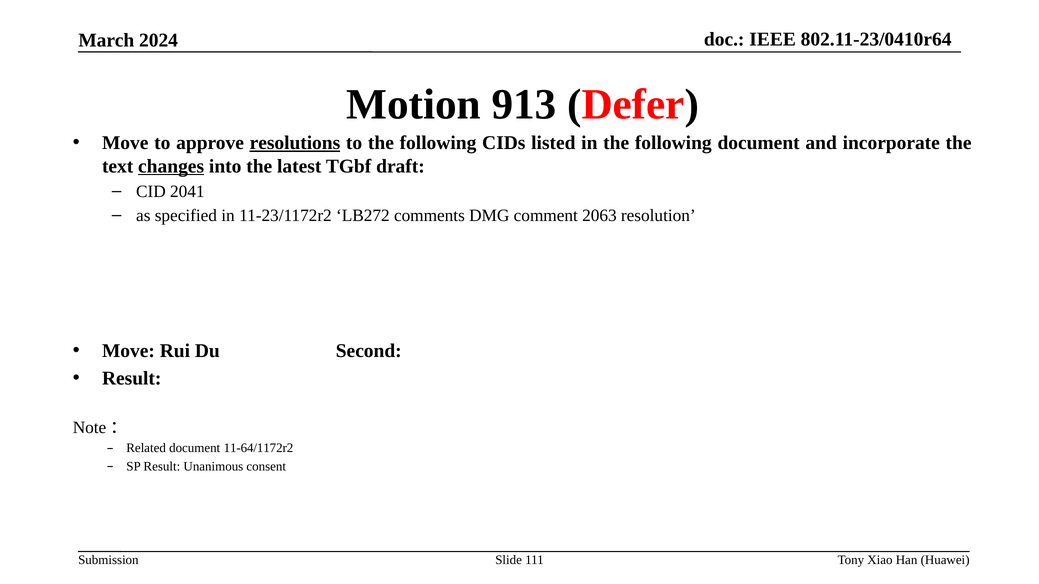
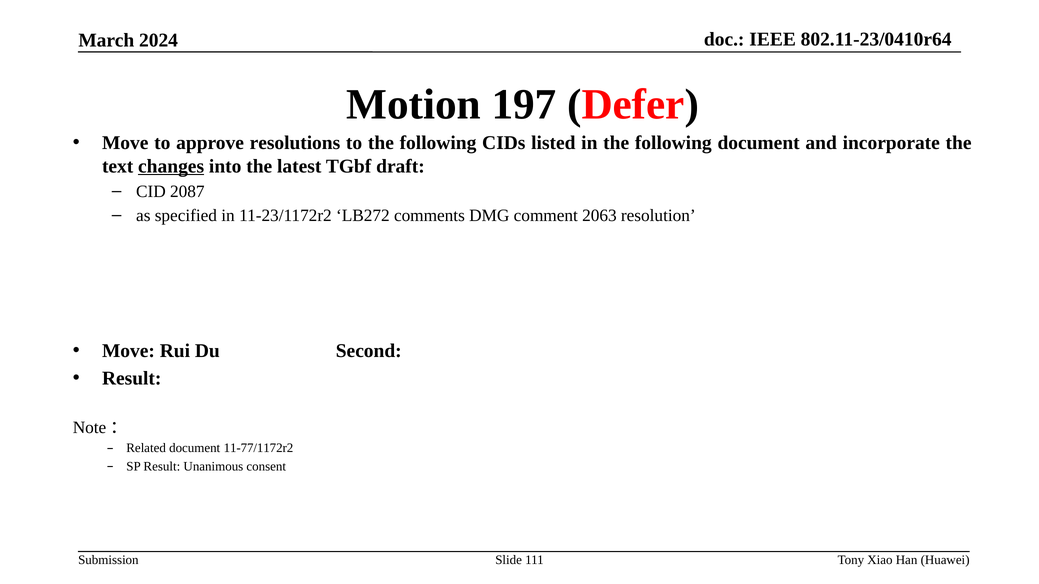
913: 913 -> 197
resolutions underline: present -> none
2041: 2041 -> 2087
11-64/1172r2: 11-64/1172r2 -> 11-77/1172r2
